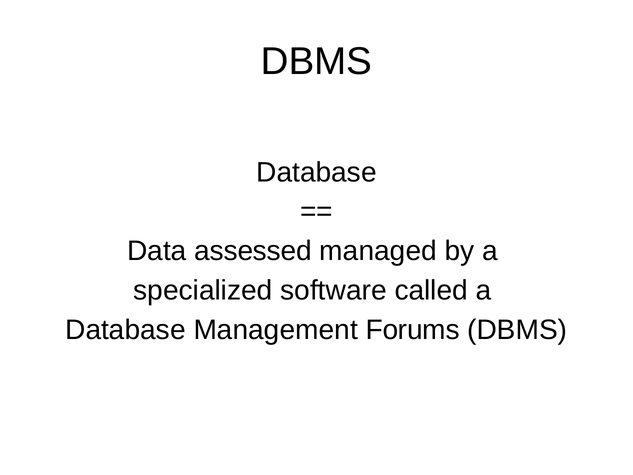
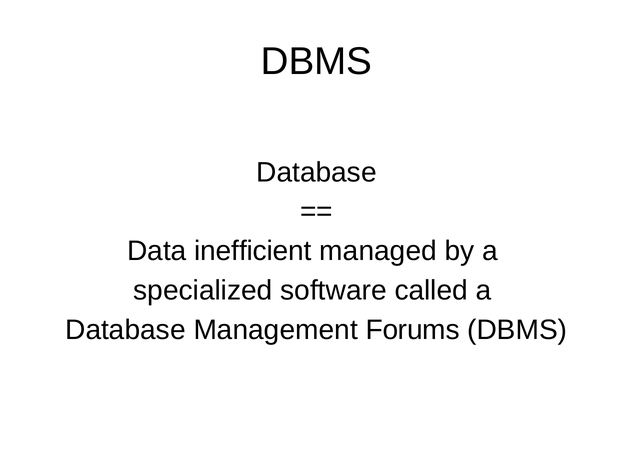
assessed: assessed -> inefficient
